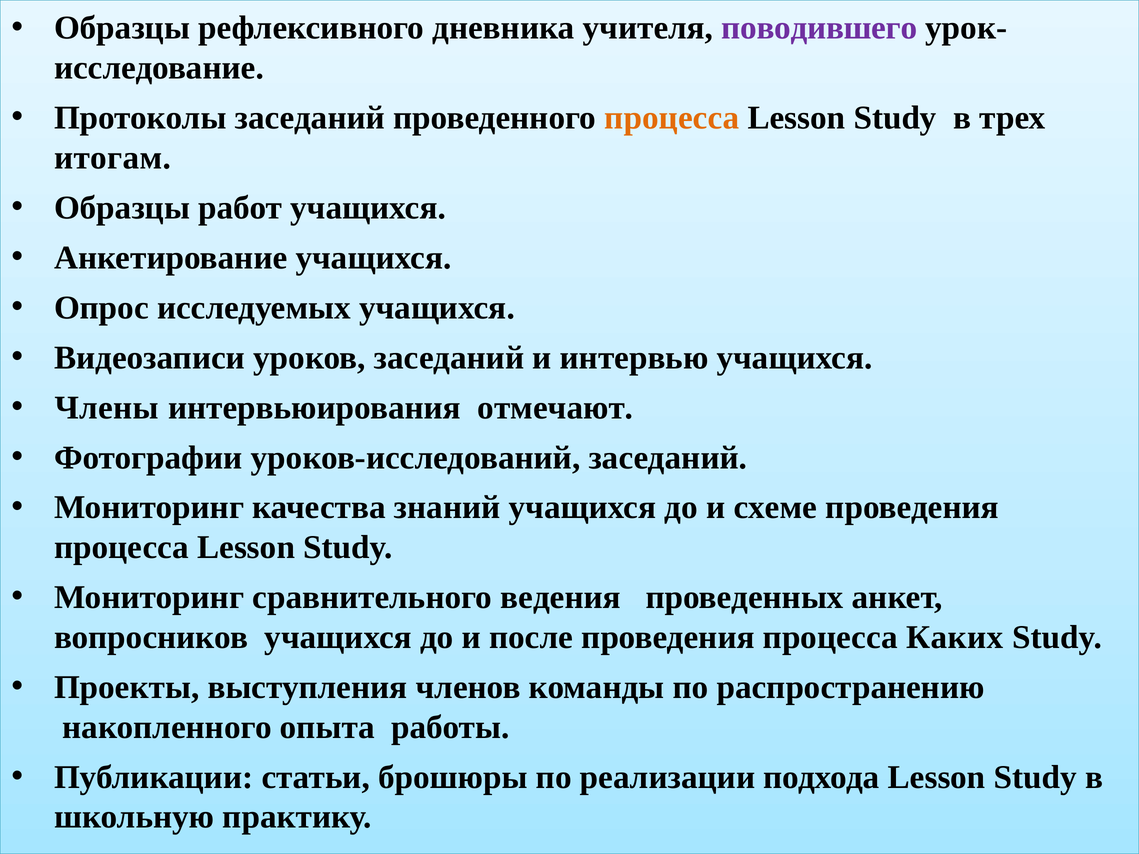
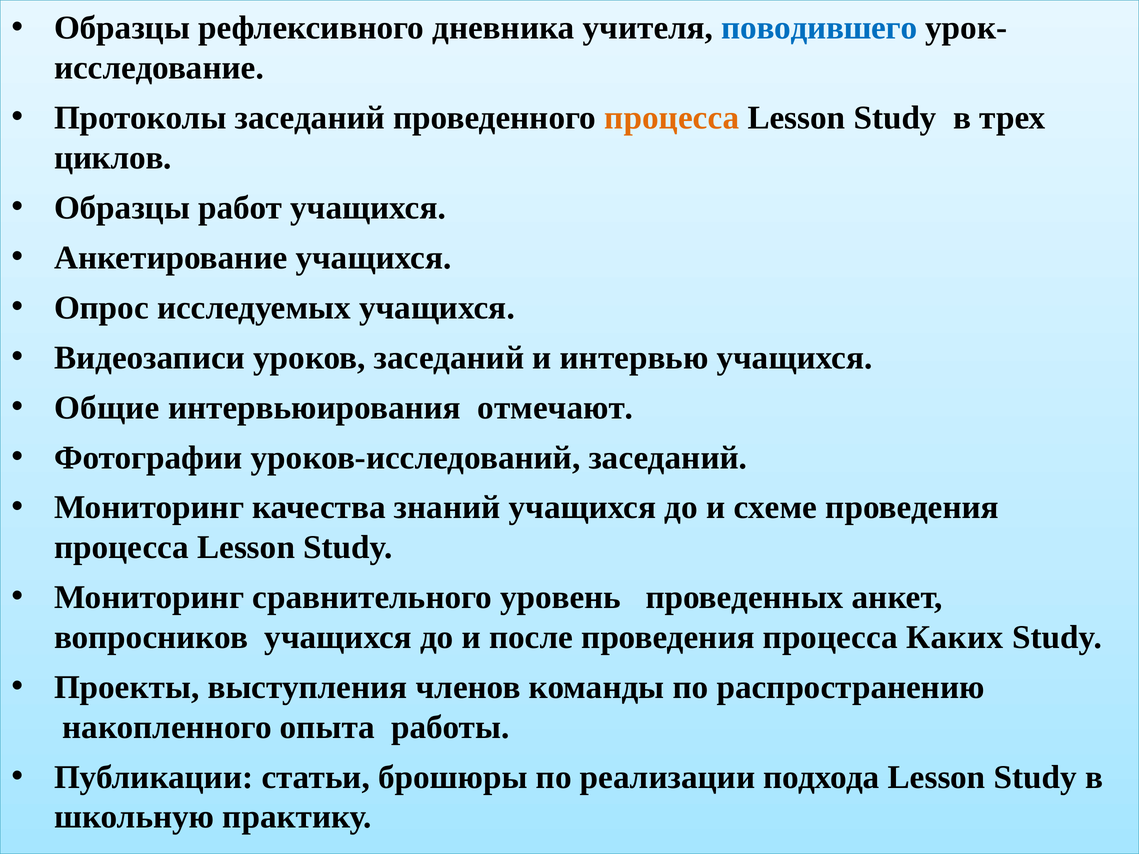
поводившего colour: purple -> blue
итогам: итогам -> циклов
Члены: Члены -> Общие
ведения: ведения -> уровень
